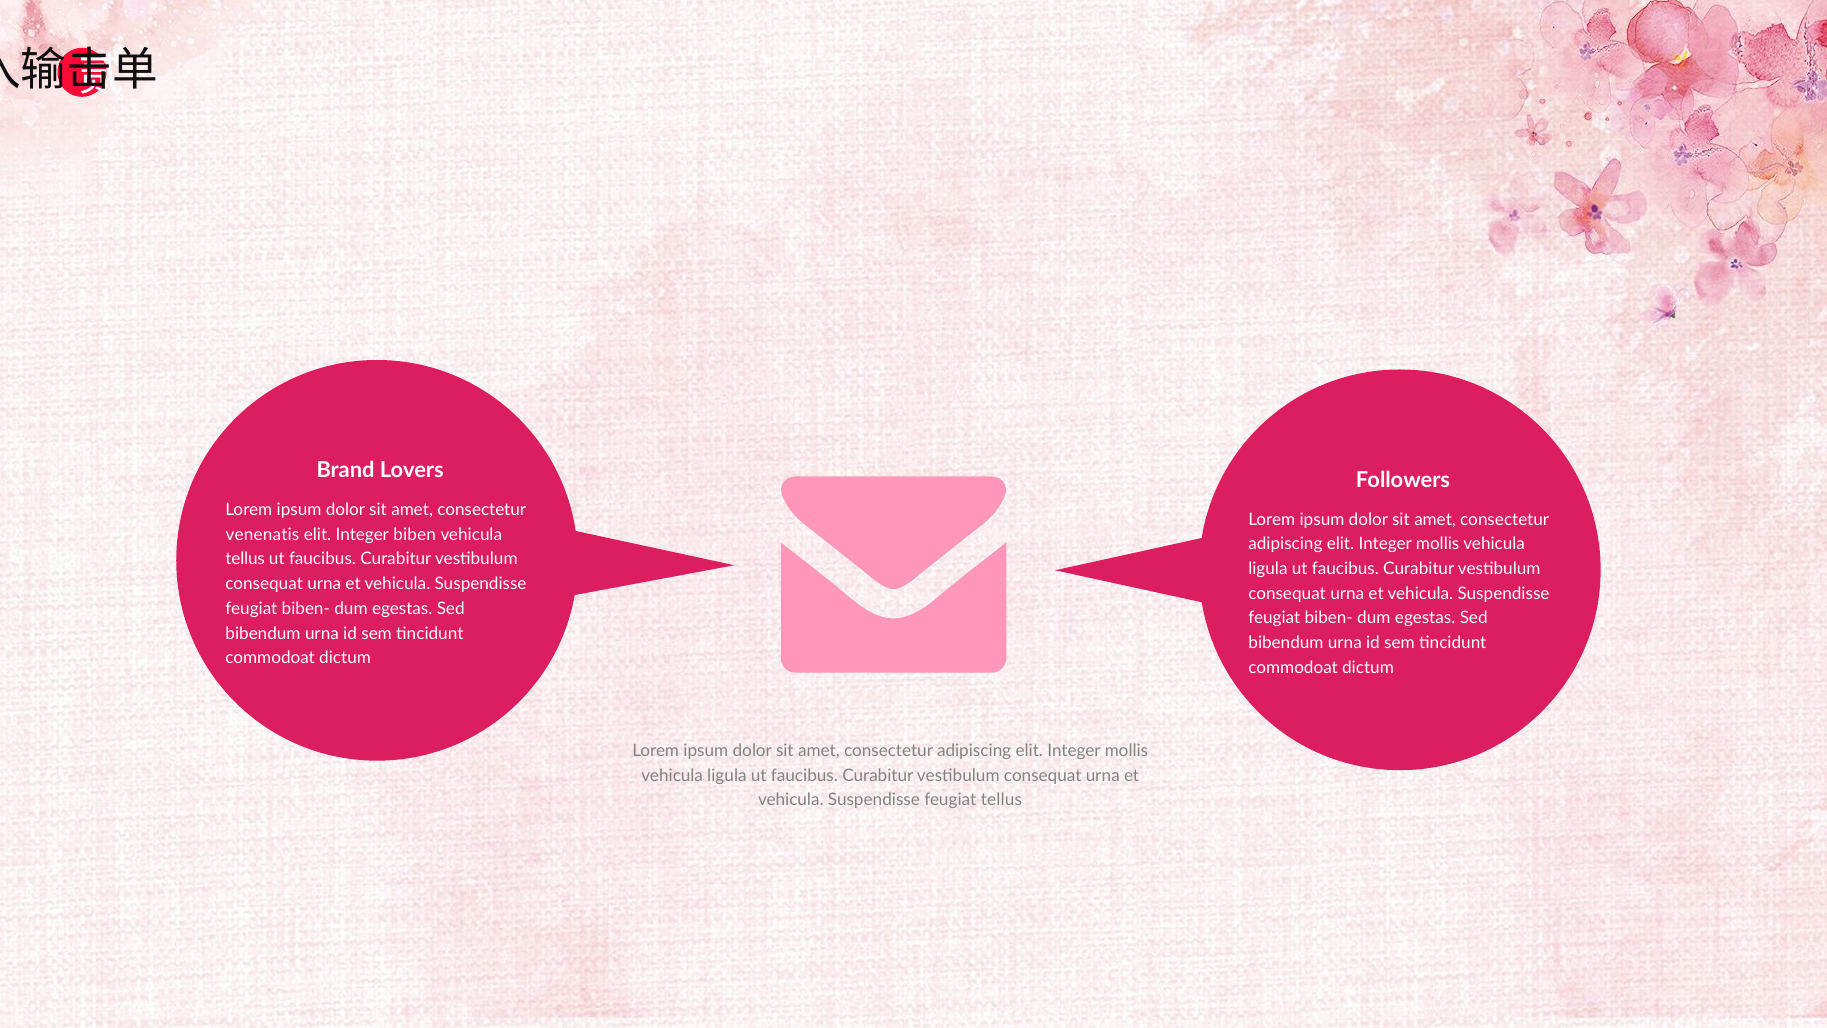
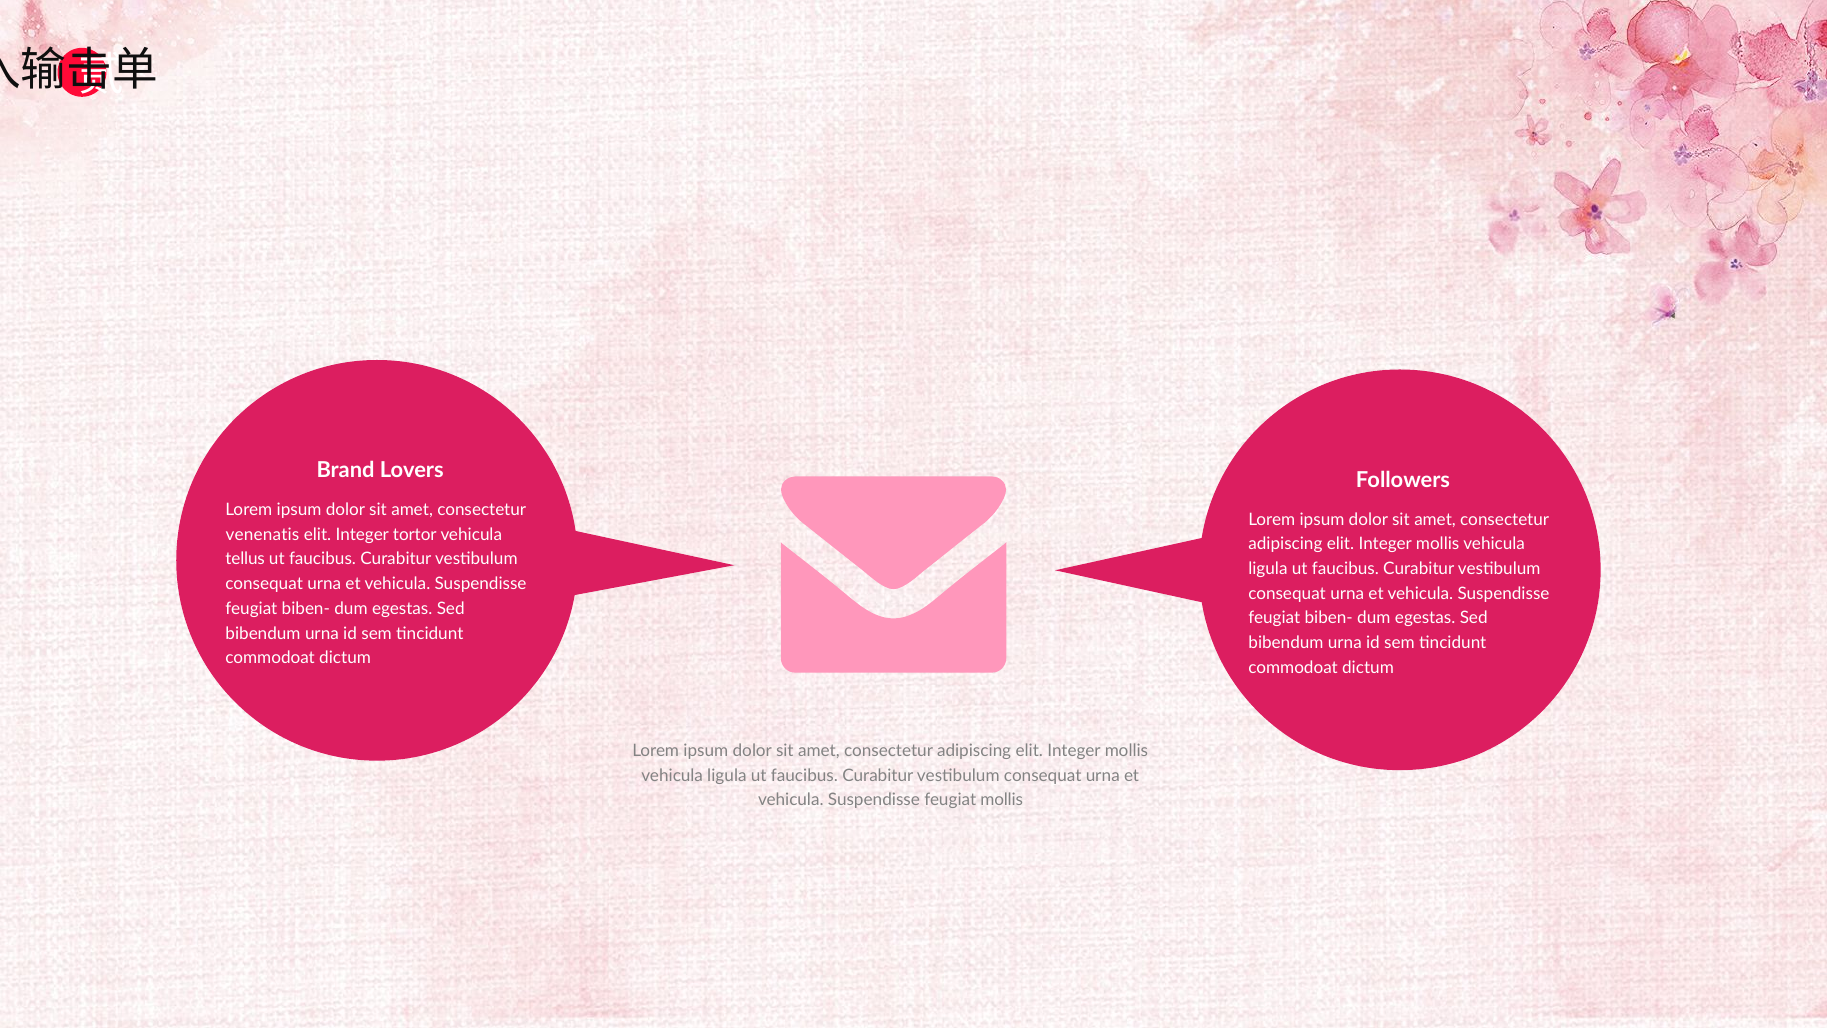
biben: biben -> tortor
feugiat tellus: tellus -> mollis
